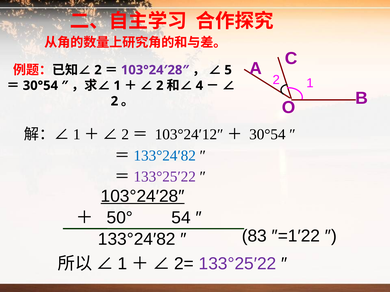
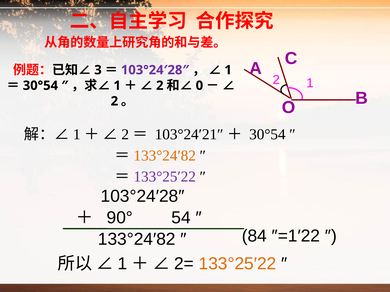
2 at (98, 70): 2 -> 3
5 at (228, 70): 5 -> 1
4: 4 -> 0
103°24′12″: 103°24′12″ -> 103°24′21″
133°24′82 at (165, 156) colour: blue -> orange
103°24′28″ at (143, 196) underline: present -> none
50°: 50° -> 90°
83: 83 -> 84
133°25′22 at (237, 264) colour: purple -> orange
